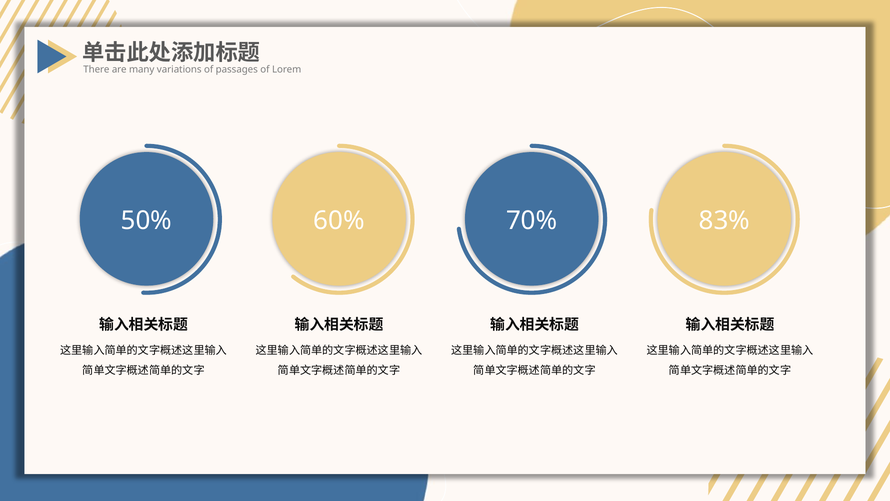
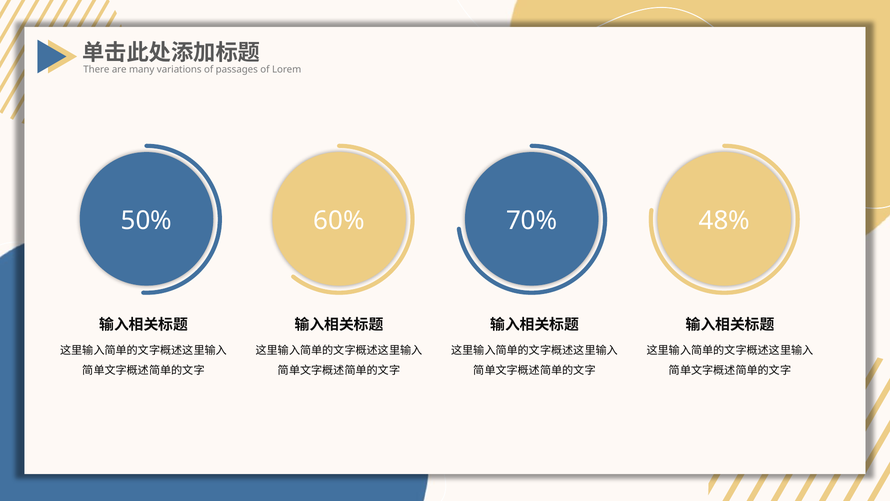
83%: 83% -> 48%
